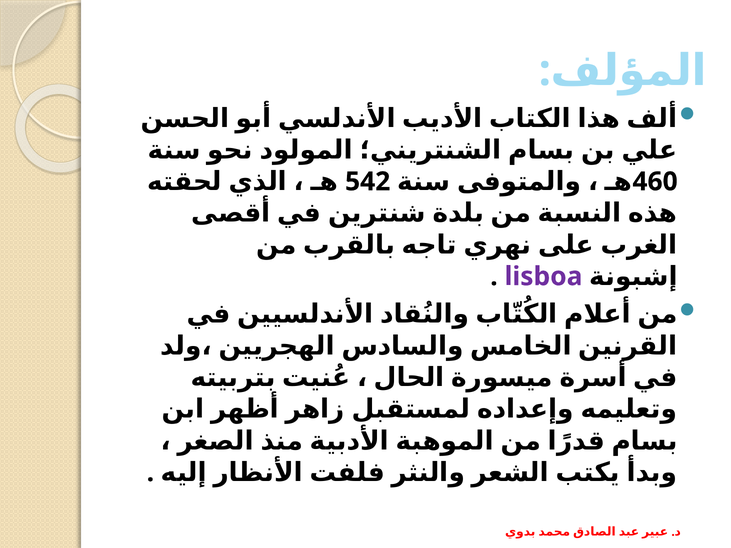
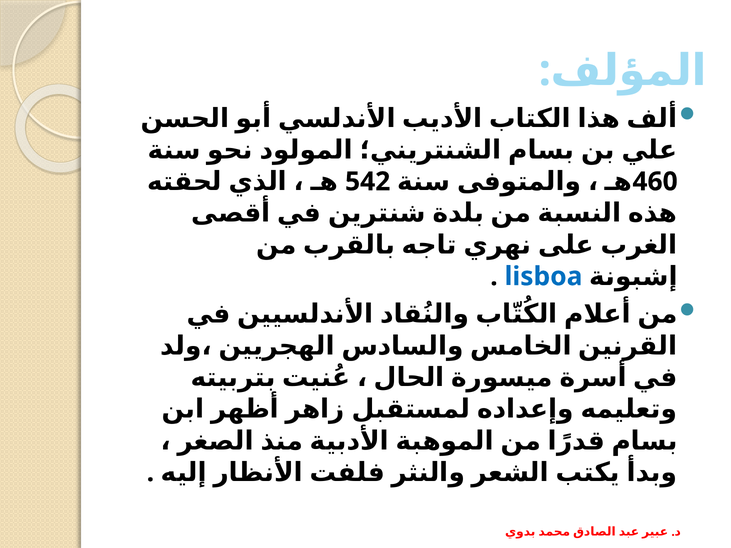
lisboa colour: purple -> blue
